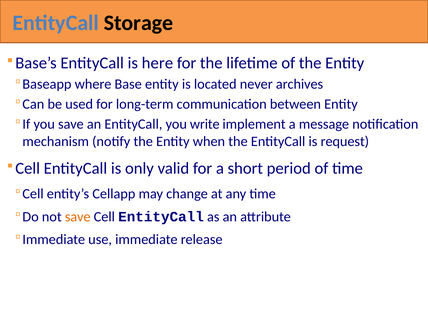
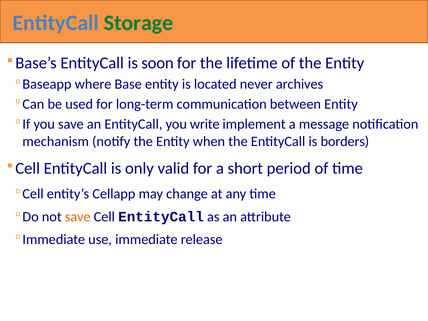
Storage colour: black -> green
here: here -> soon
request: request -> borders
